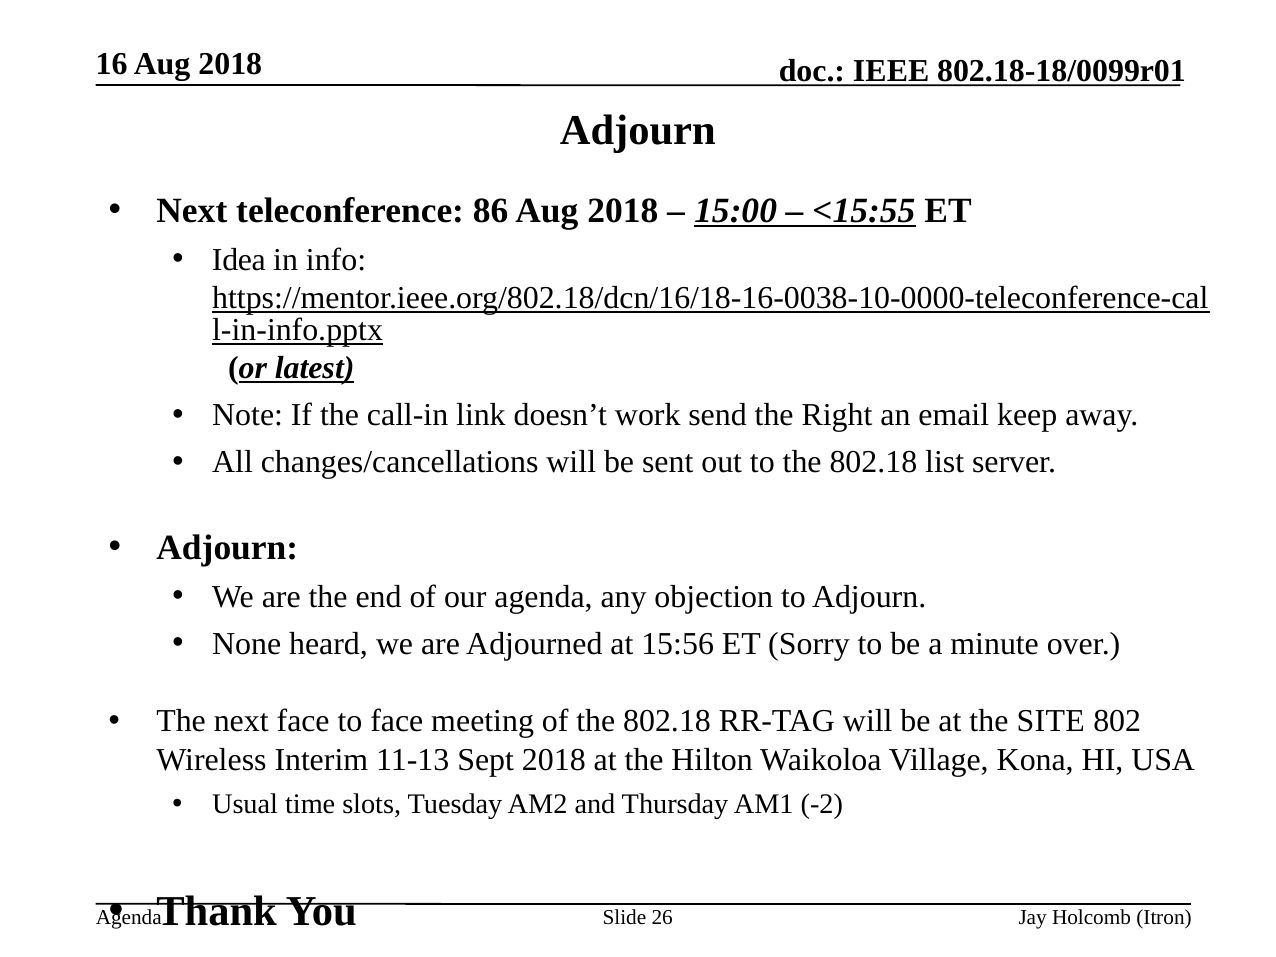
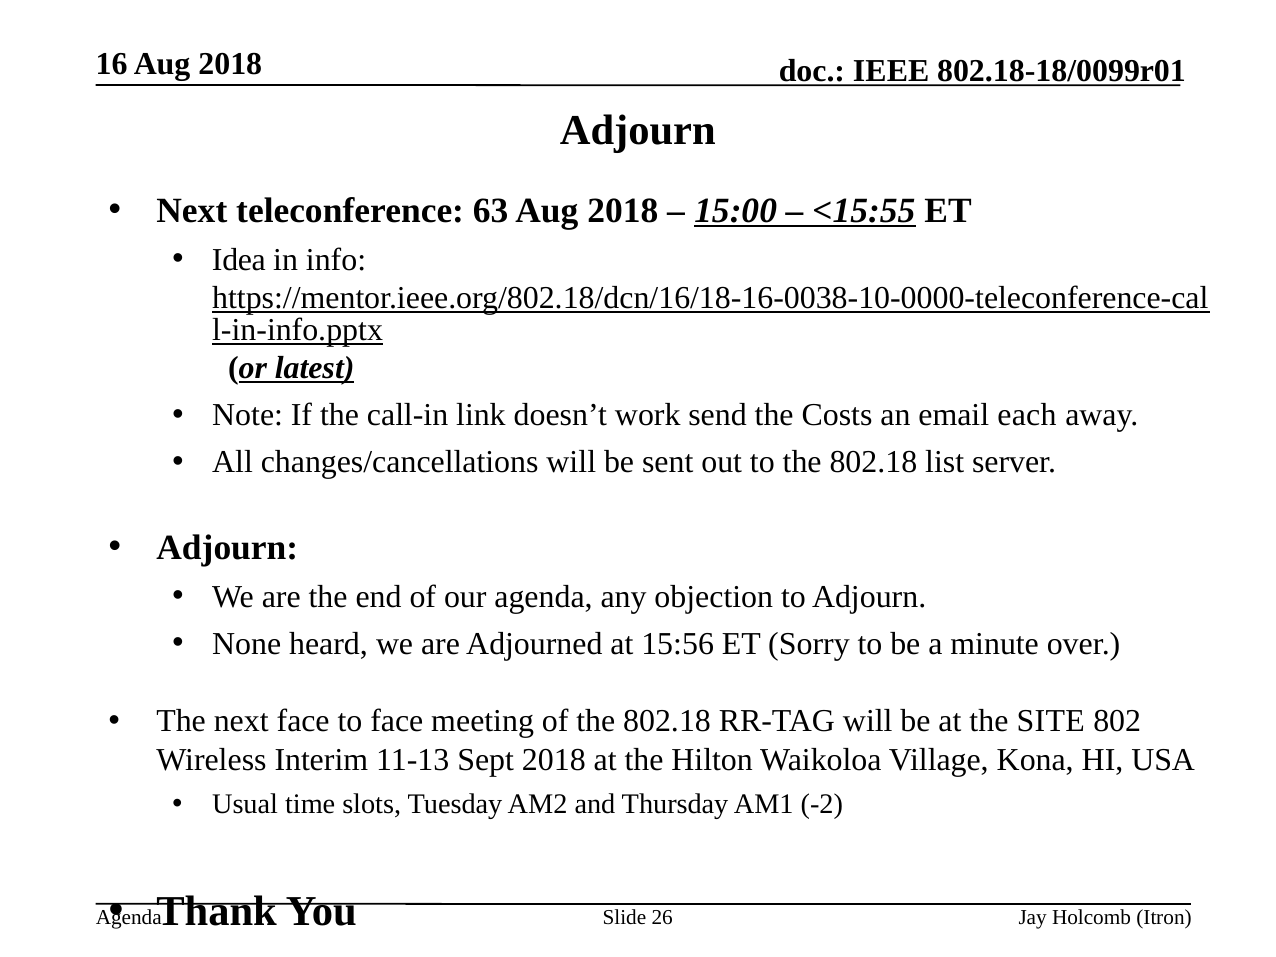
86: 86 -> 63
Right: Right -> Costs
keep: keep -> each
